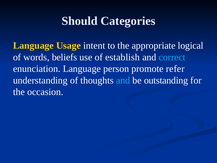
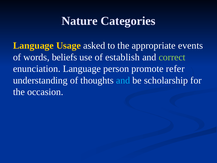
Should: Should -> Nature
intent: intent -> asked
logical: logical -> events
correct colour: light blue -> light green
outstanding: outstanding -> scholarship
